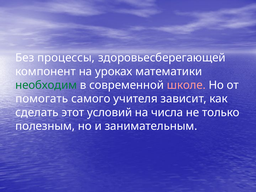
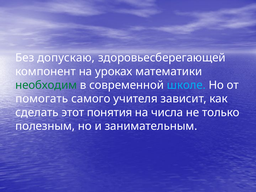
процессы: процессы -> допускаю
школе colour: pink -> light blue
условий: условий -> понятия
